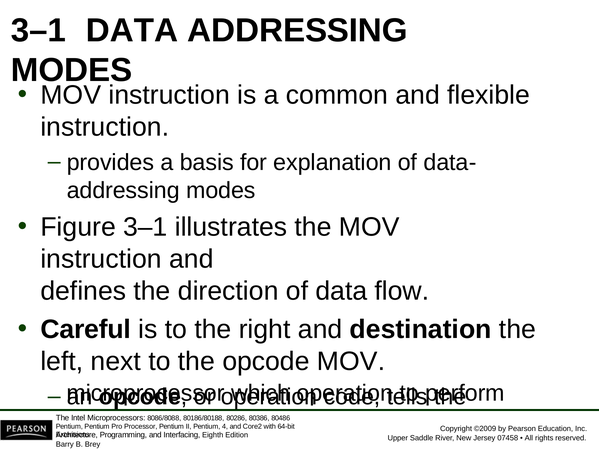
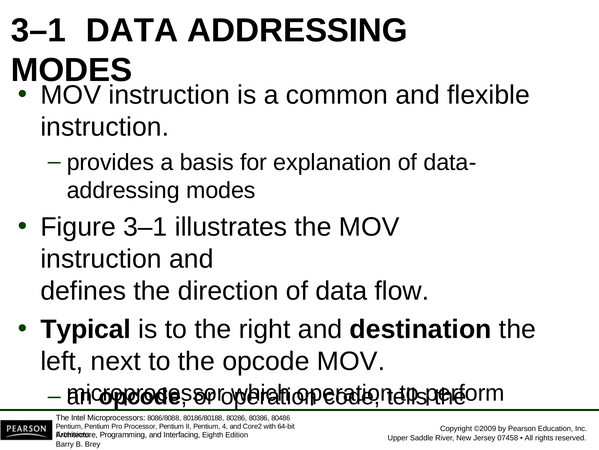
Careful: Careful -> Typical
